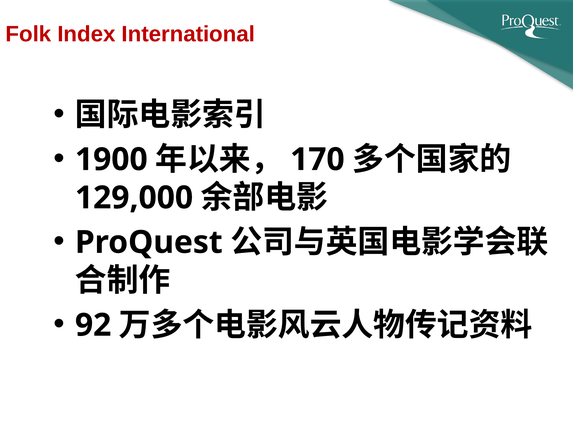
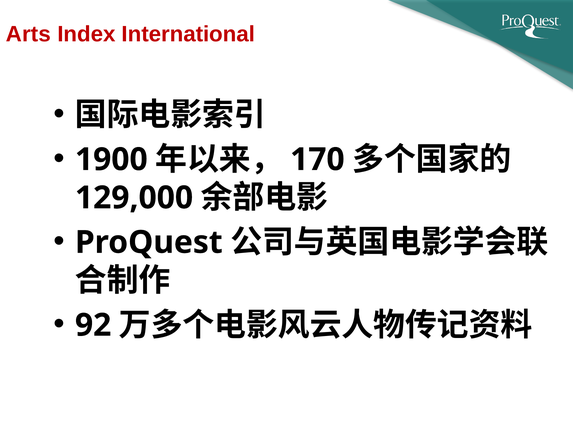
Folk: Folk -> Arts
